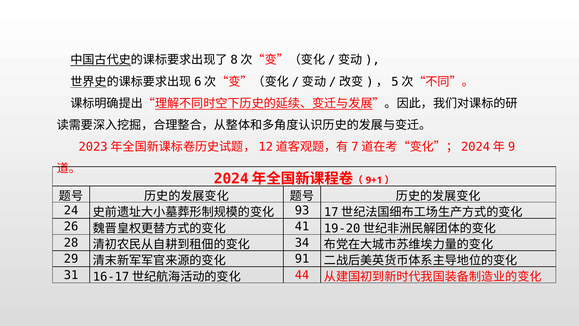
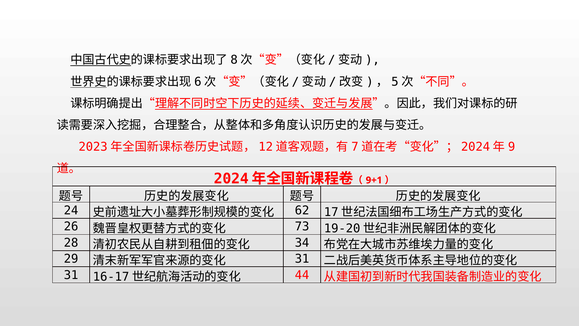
93: 93 -> 62
41: 41 -> 73
91 at (302, 259): 91 -> 31
